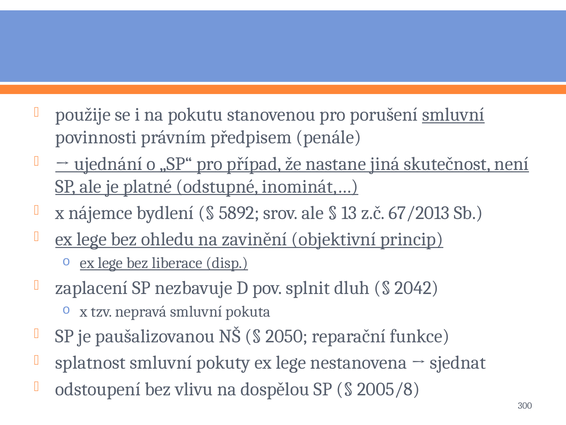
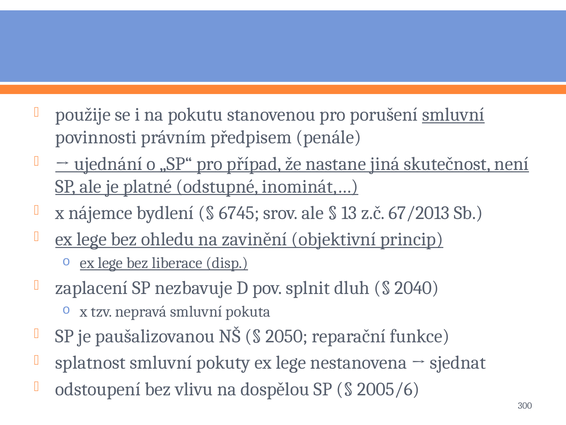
5892: 5892 -> 6745
2042: 2042 -> 2040
2005/8: 2005/8 -> 2005/6
